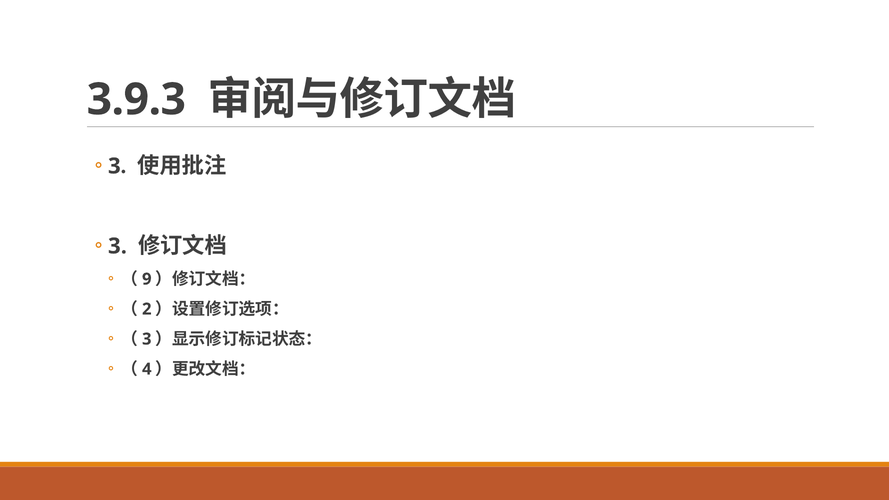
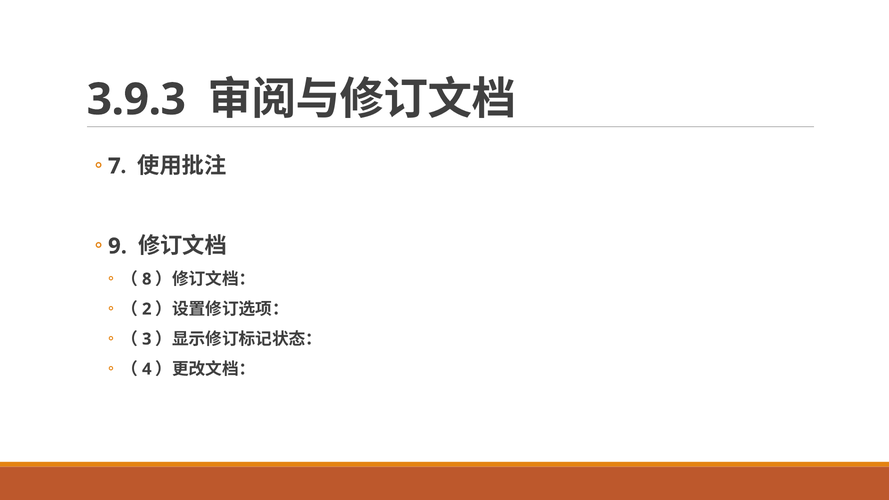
3 at (114, 166): 3 -> 7
3 at (117, 246): 3 -> 9
9: 9 -> 8
